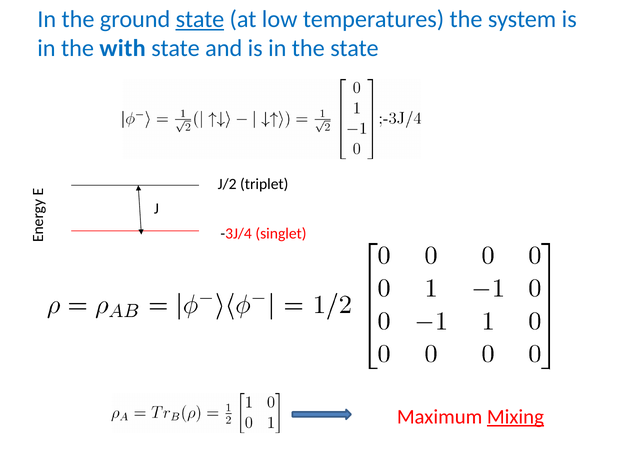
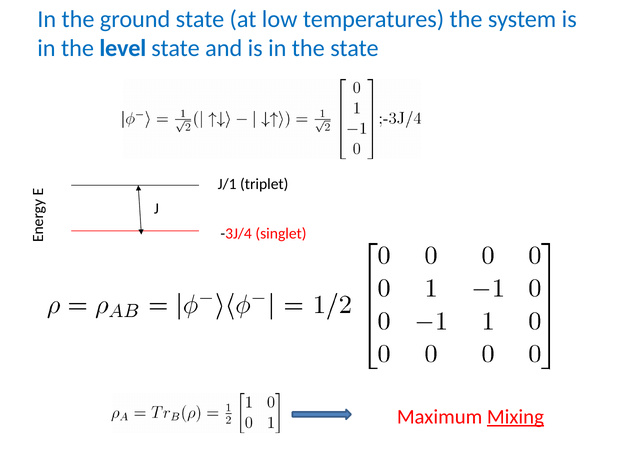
state at (200, 19) underline: present -> none
with: with -> level
J/2: J/2 -> J/1
